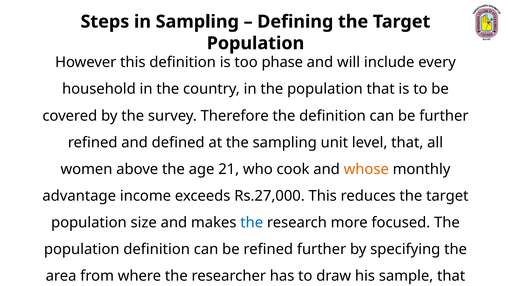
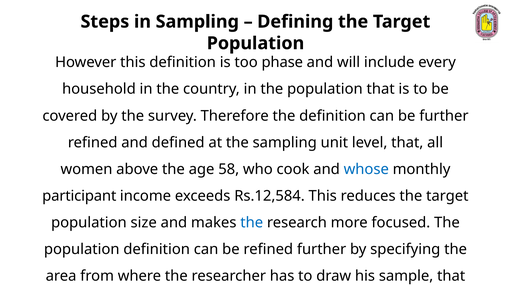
21: 21 -> 58
whose colour: orange -> blue
advantage: advantage -> participant
Rs.27,000: Rs.27,000 -> Rs.12,584
